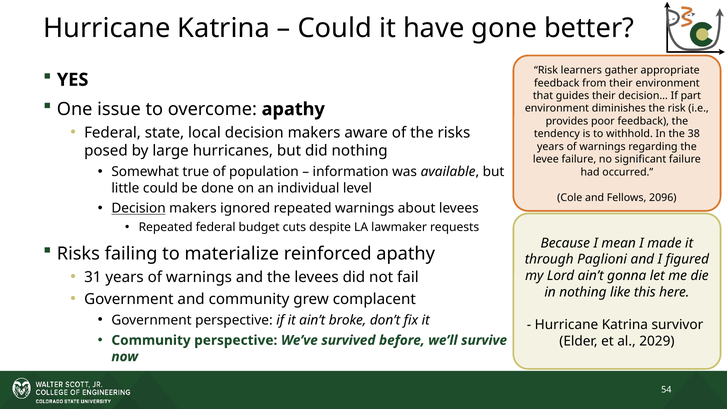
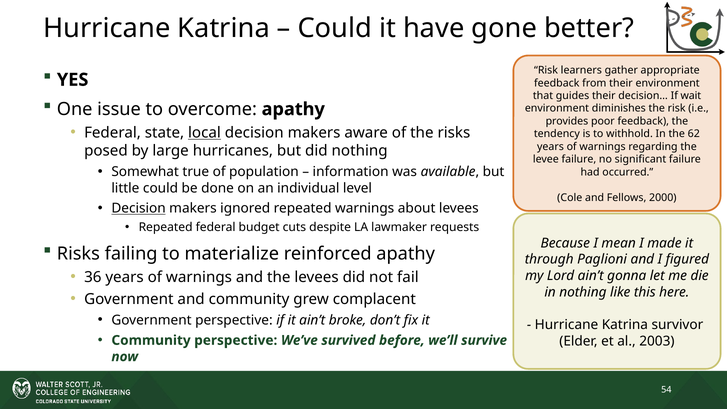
part: part -> wait
local underline: none -> present
38: 38 -> 62
2096: 2096 -> 2000
31: 31 -> 36
2029: 2029 -> 2003
